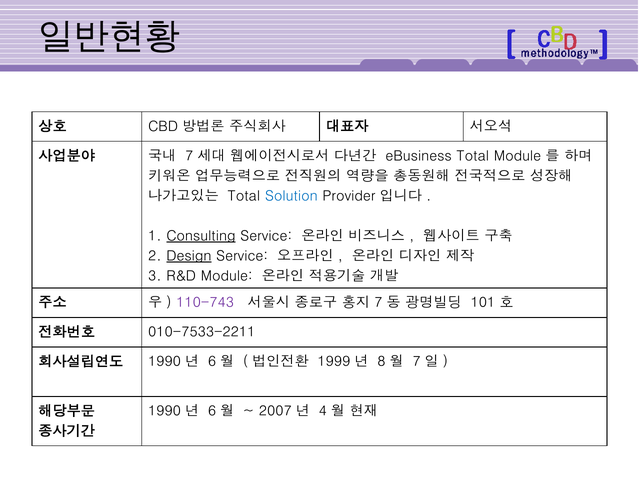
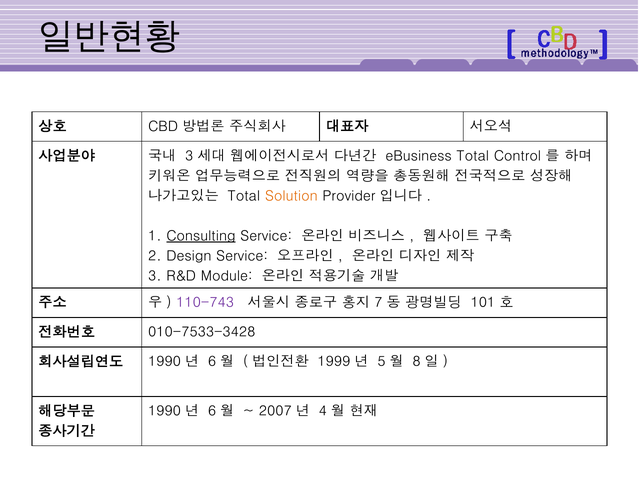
7 at (189, 156): 7 -> 3
Total Module: Module -> Control
Solution colour: blue -> orange
Design underline: present -> none
010-7533-2211: 010-7533-2211 -> 010-7533-3428
8: 8 -> 5
7 at (417, 362): 7 -> 8
